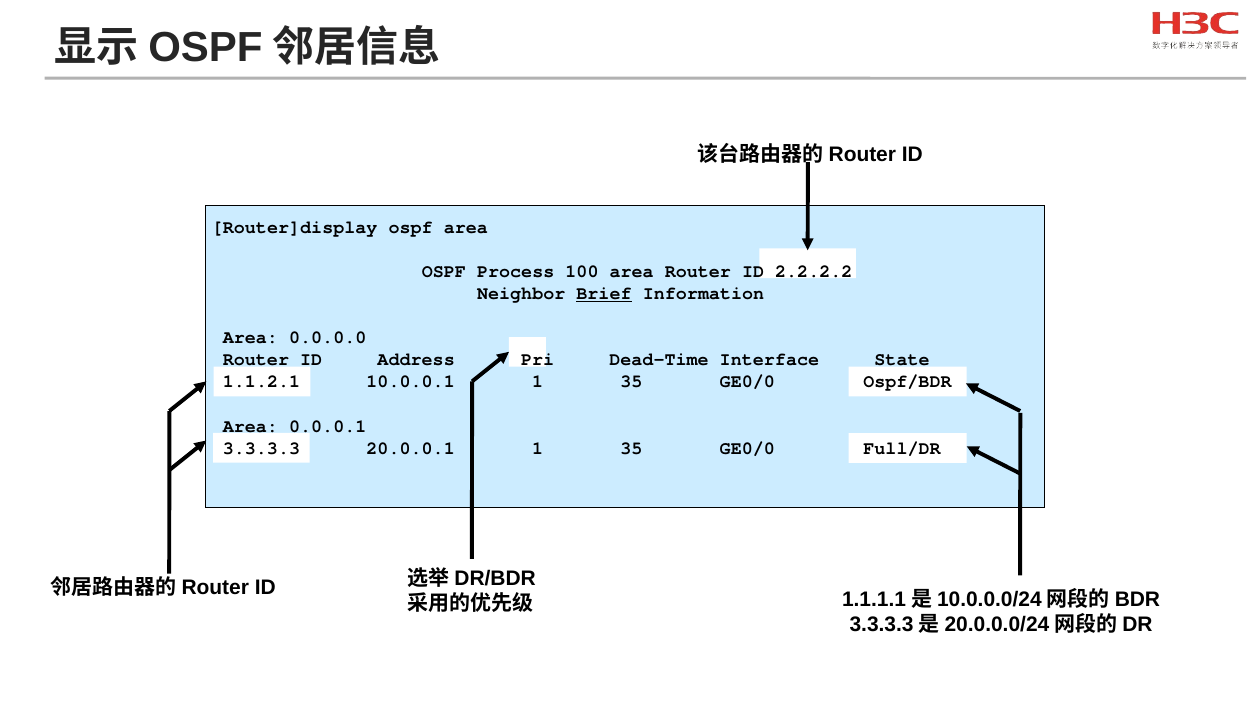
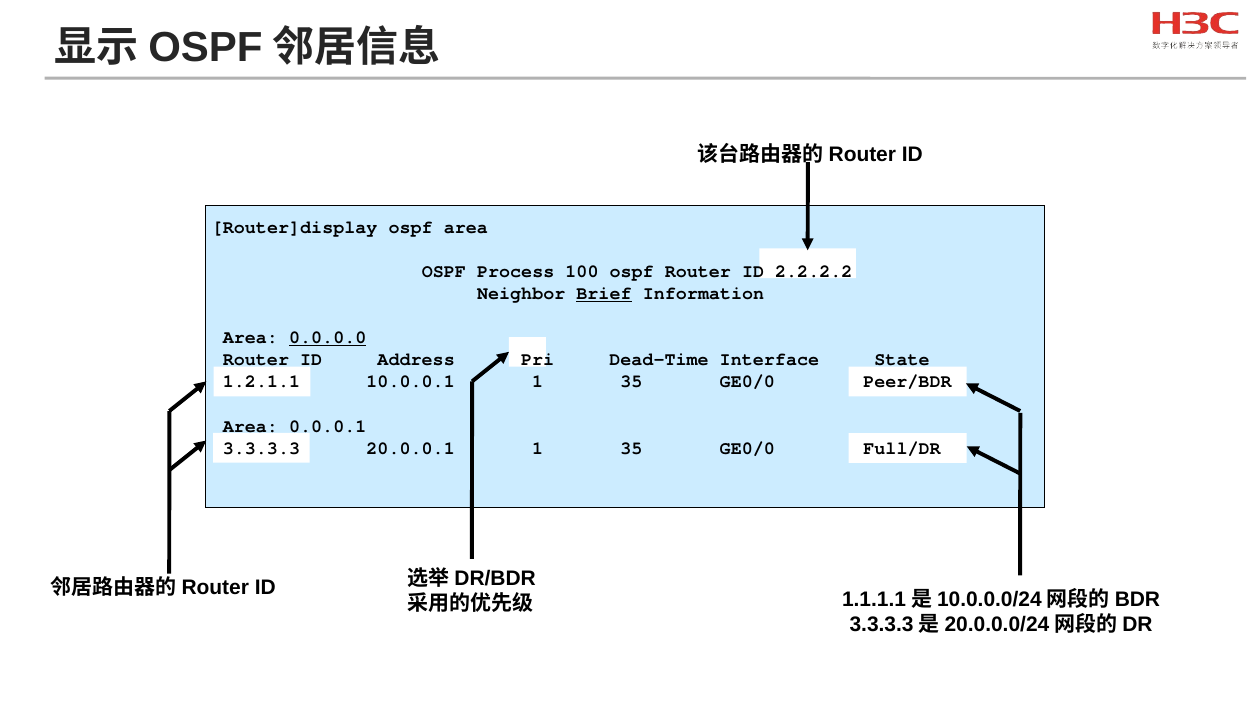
100 area: area -> ospf
0.0.0.0 underline: none -> present
1.1.2.1: 1.1.2.1 -> 1.2.1.1
Ospf/BDR: Ospf/BDR -> Peer/BDR
